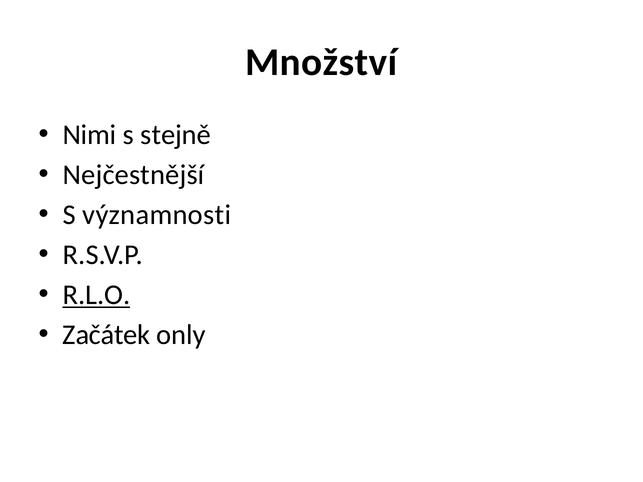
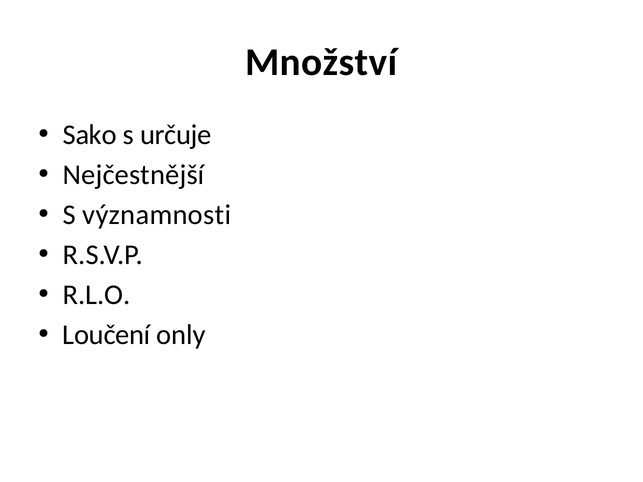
Nimi: Nimi -> Sako
stejně: stejně -> určuje
R.L.O underline: present -> none
Začátek: Začátek -> Loučení
